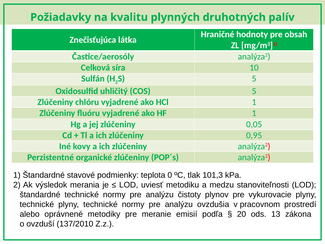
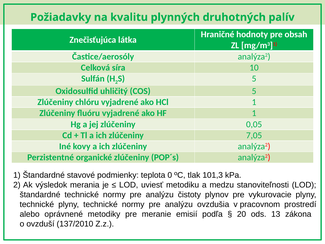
0,95: 0,95 -> 7,05
